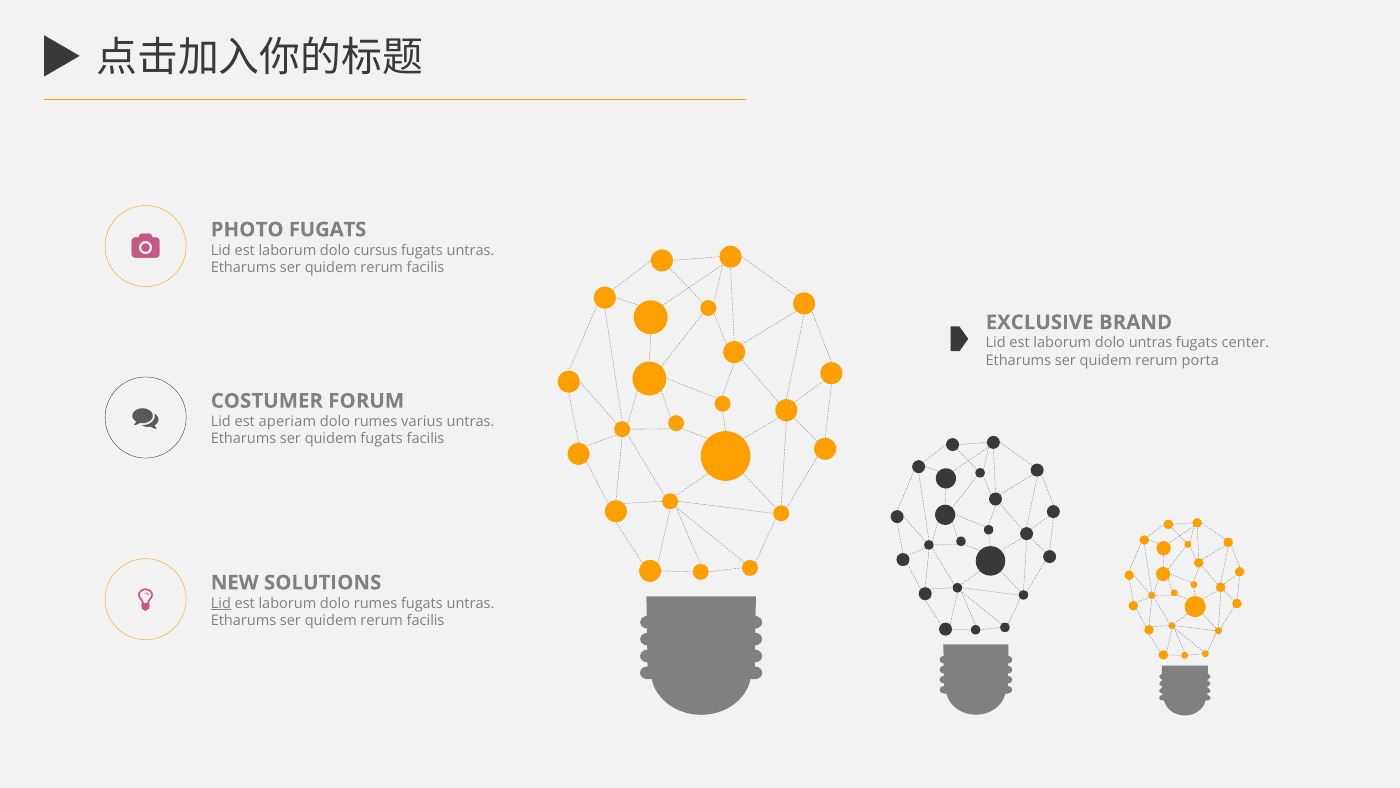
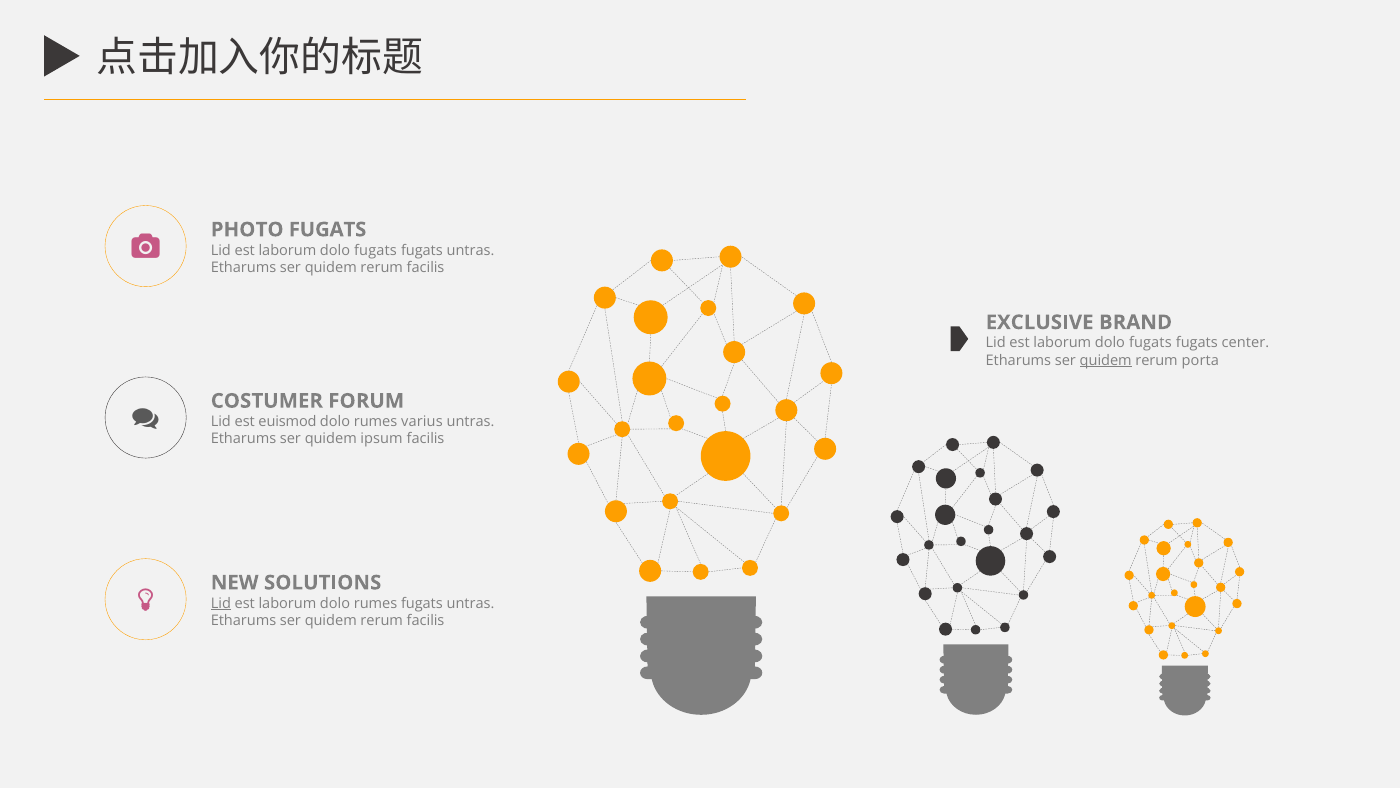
cursus at (376, 250): cursus -> fugats
untras at (1151, 343): untras -> fugats
quidem at (1106, 360) underline: none -> present
aperiam: aperiam -> euismod
quidem fugats: fugats -> ipsum
